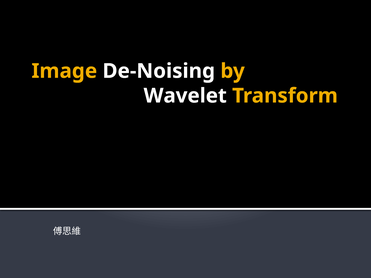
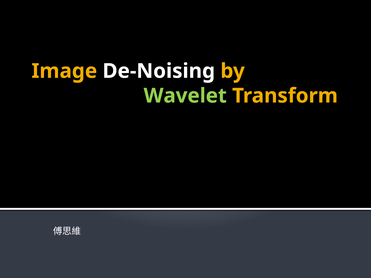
Wavelet colour: white -> light green
